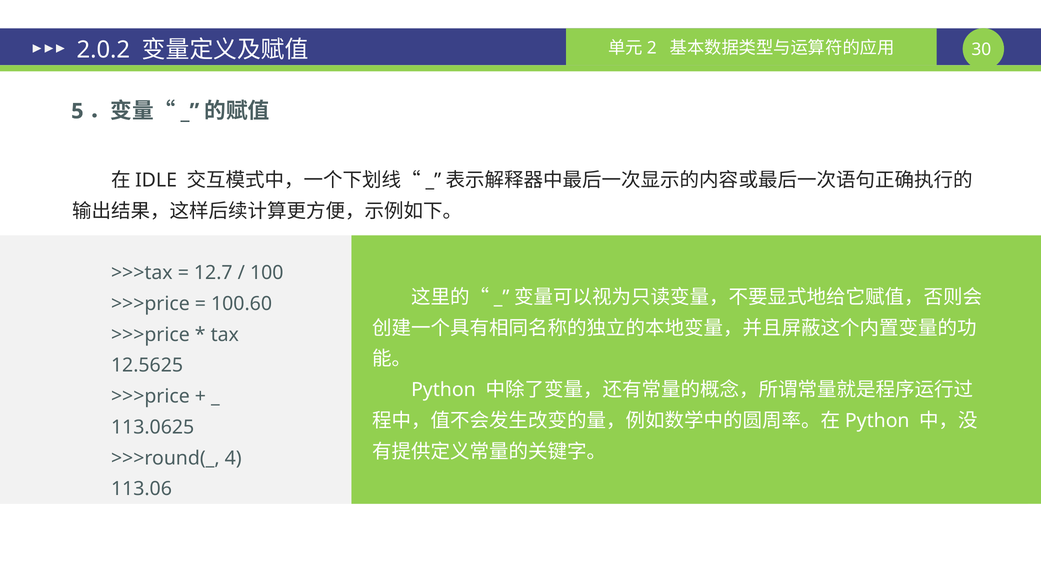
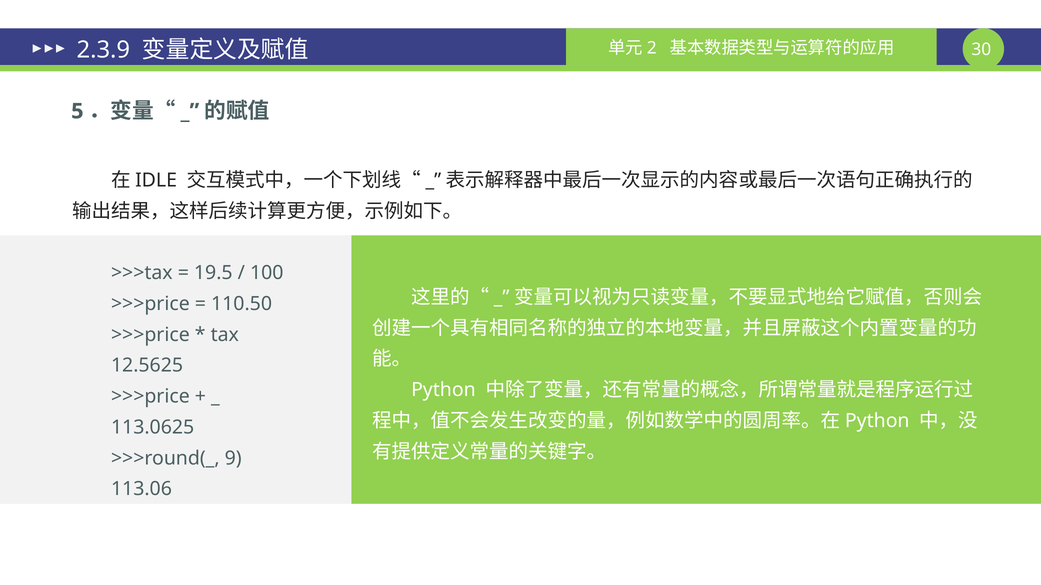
2.0.2: 2.0.2 -> 2.3.9
12.7: 12.7 -> 19.5
100.60: 100.60 -> 110.50
4: 4 -> 9
